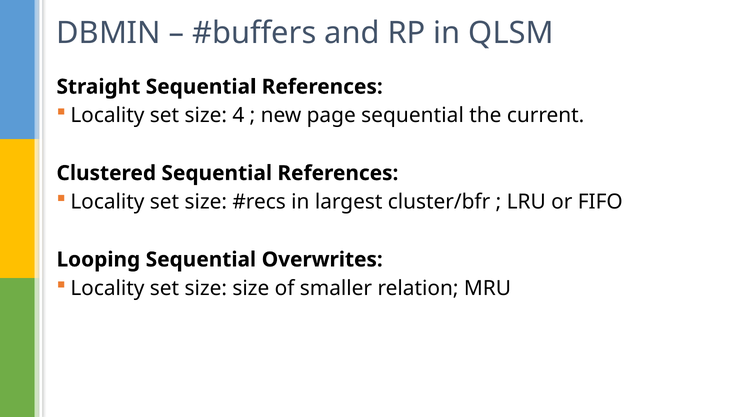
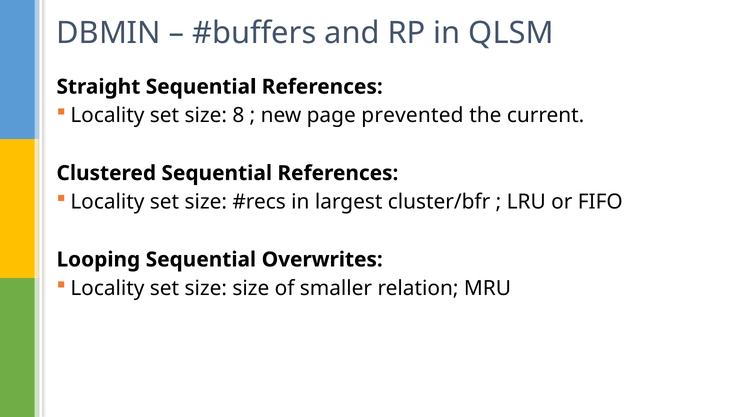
4: 4 -> 8
page sequential: sequential -> prevented
